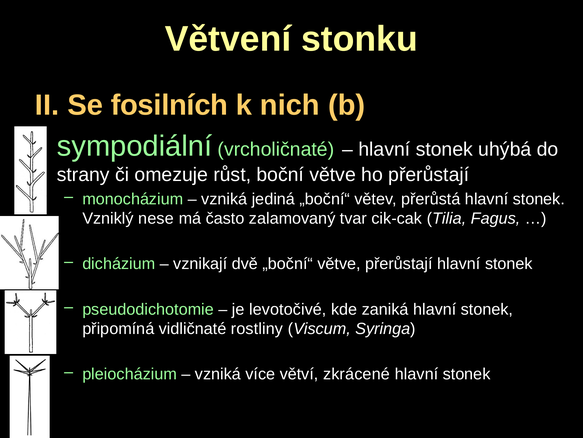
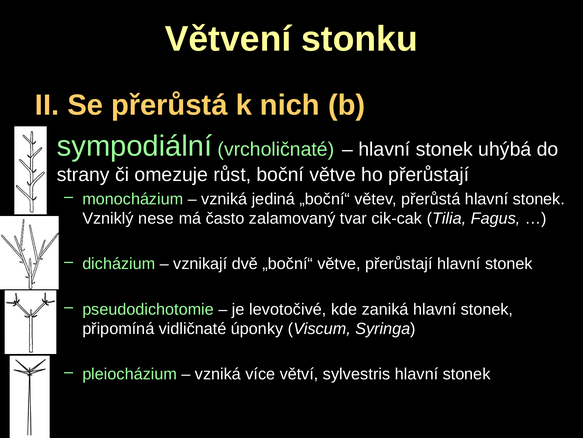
Se fosilních: fosilních -> přerůstá
rostliny: rostliny -> úponky
zkrácené: zkrácené -> sylvestris
